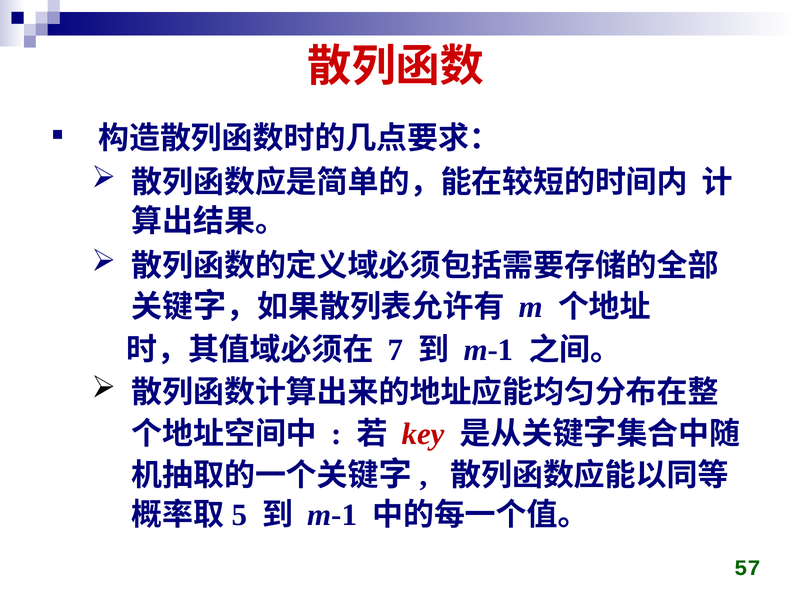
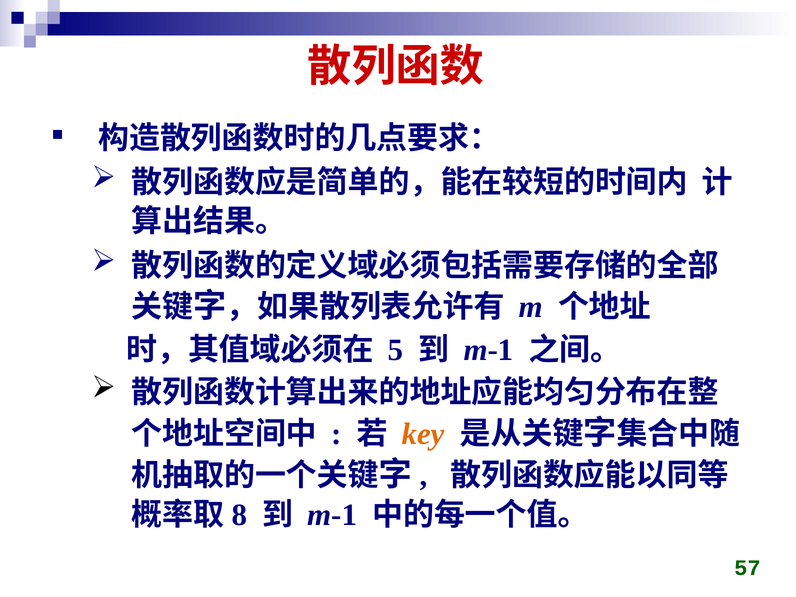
7: 7 -> 5
key colour: red -> orange
5: 5 -> 8
